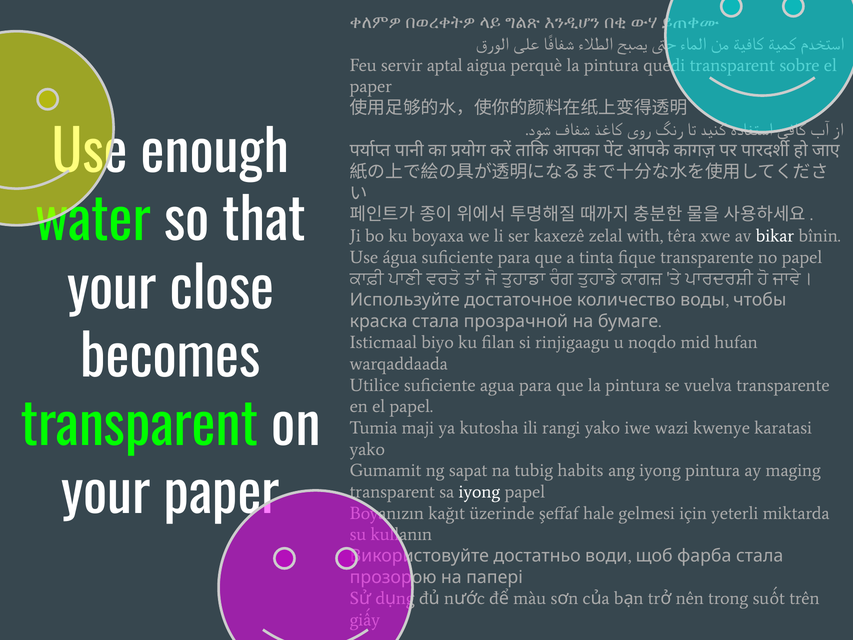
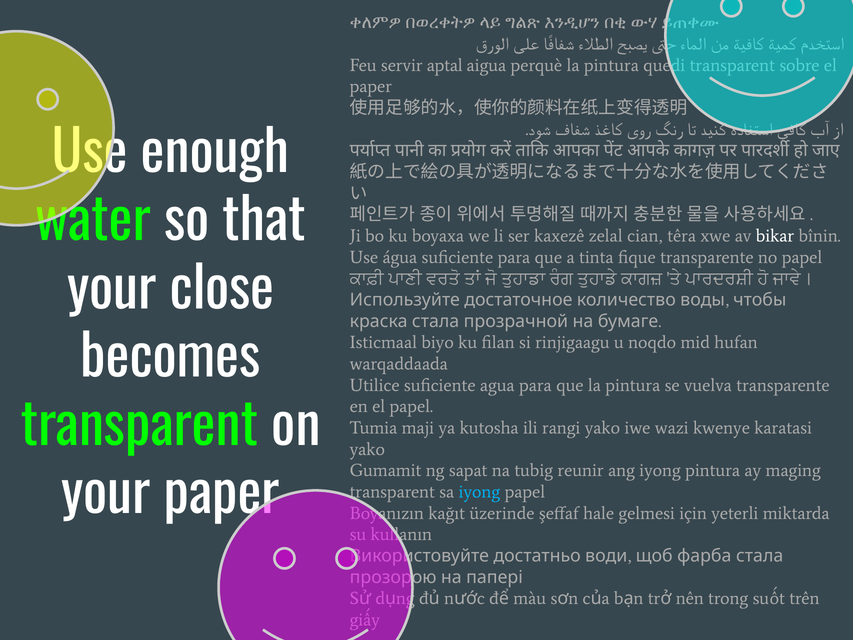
with: with -> cian
habits: habits -> reunir
iyong at (479, 492) colour: white -> light blue
